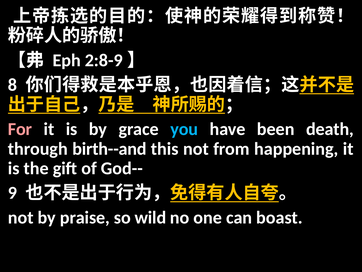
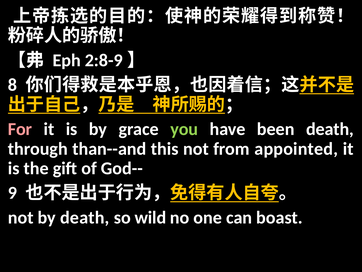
you colour: light blue -> light green
birth--and: birth--and -> than--and
happening: happening -> appointed
by praise: praise -> death
